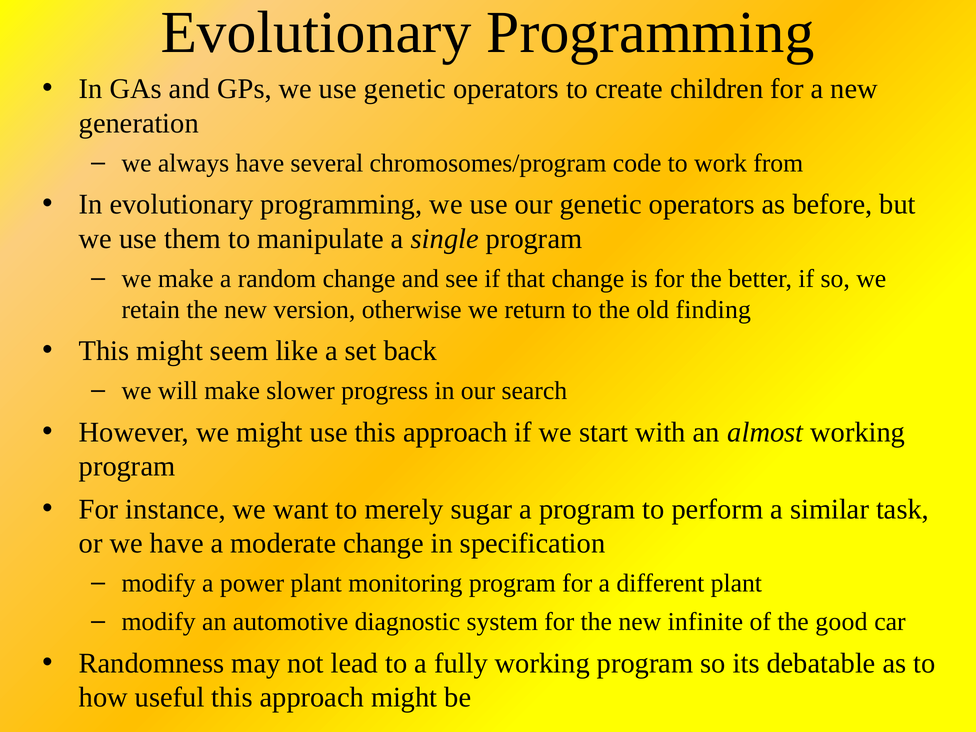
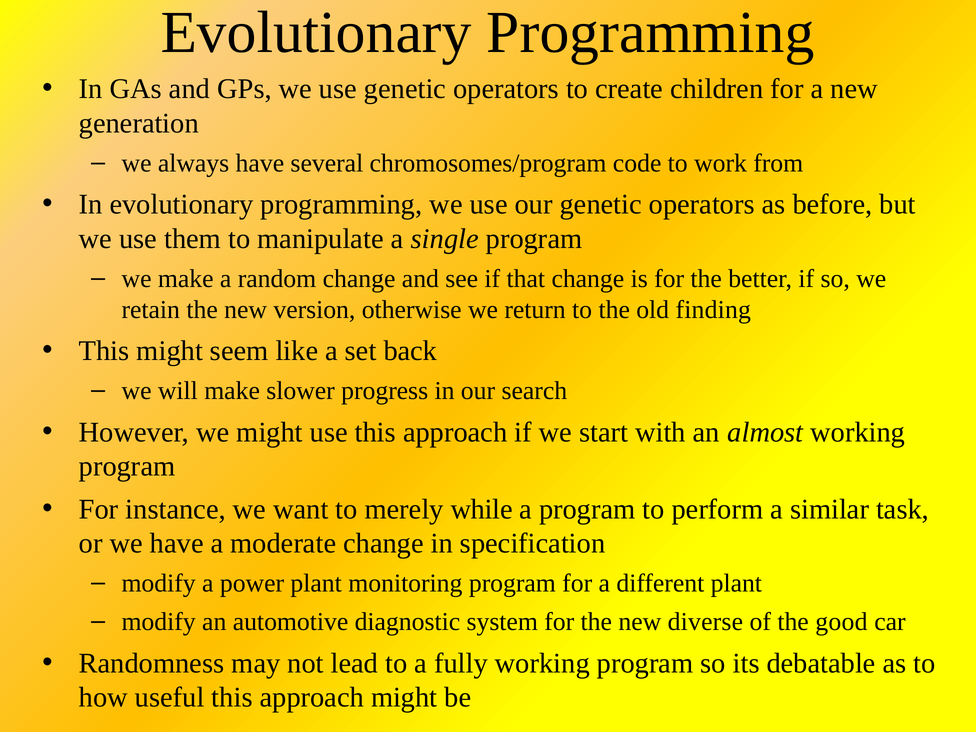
sugar: sugar -> while
infinite: infinite -> diverse
